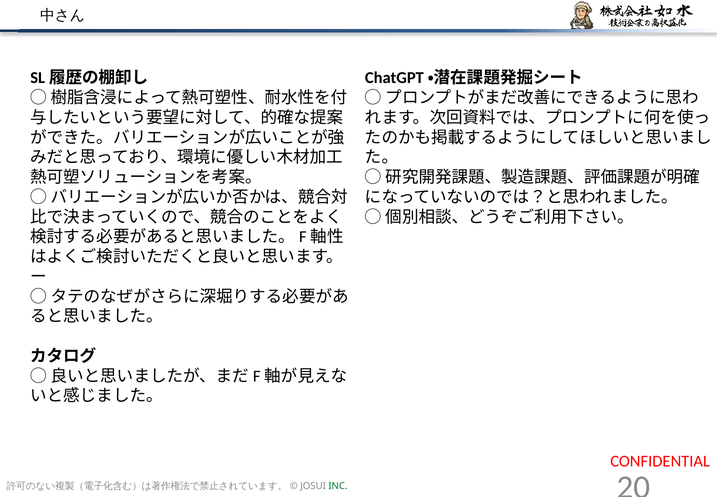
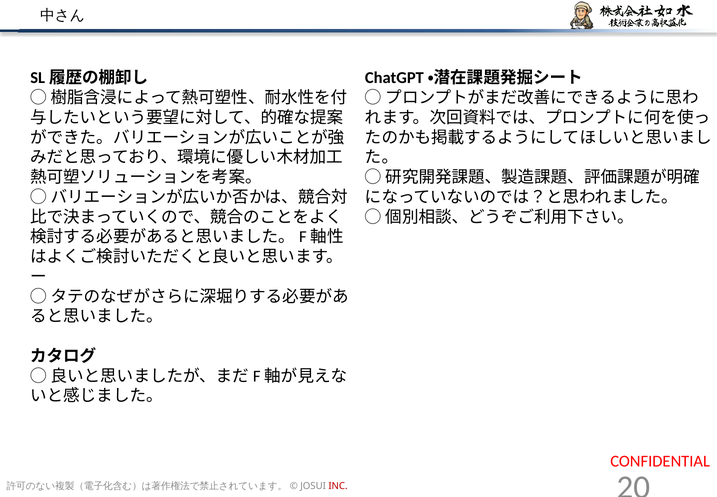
INC colour: green -> red
